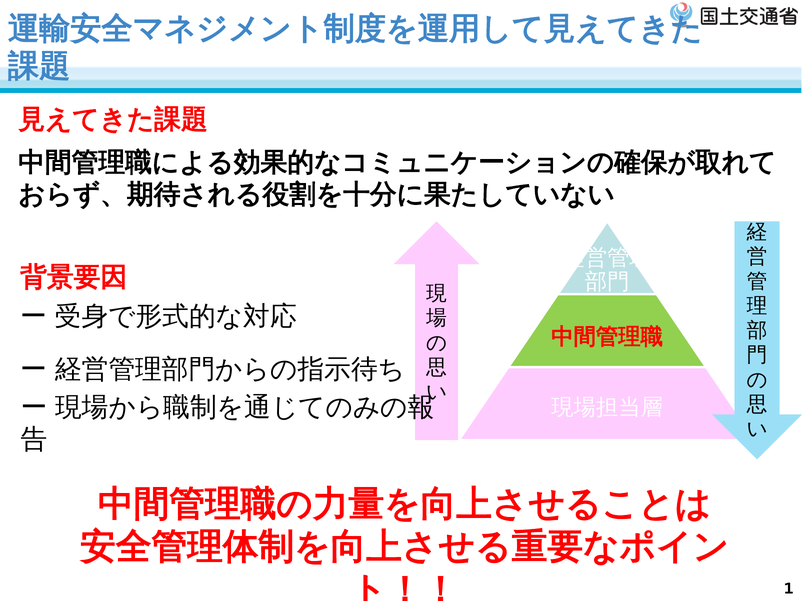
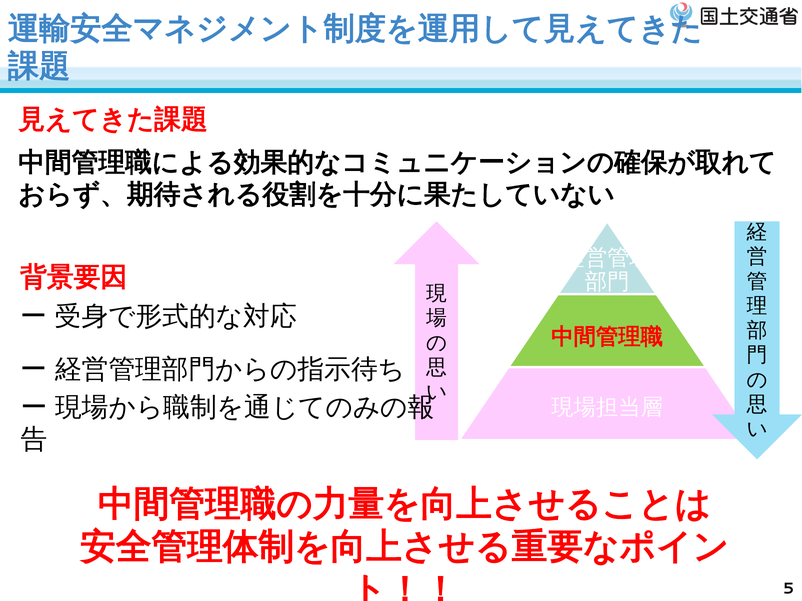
1: 1 -> 5
